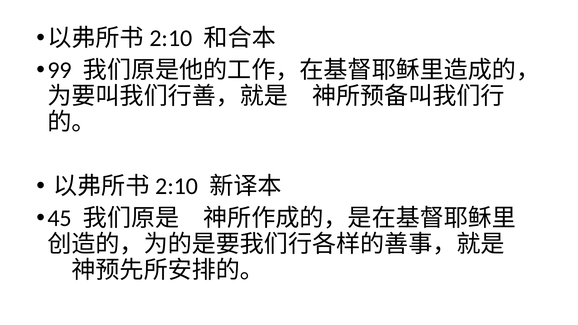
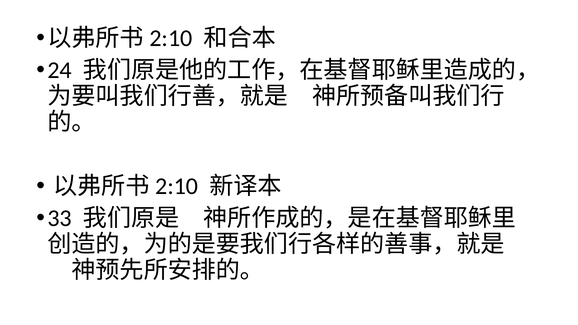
99: 99 -> 24
45: 45 -> 33
